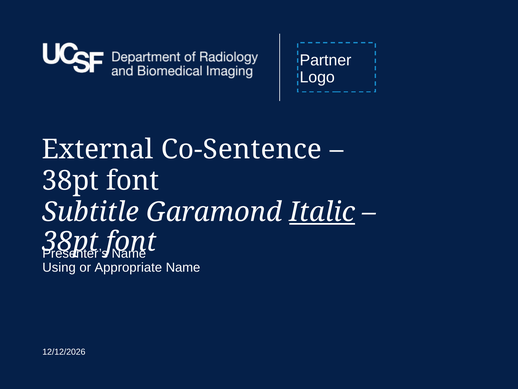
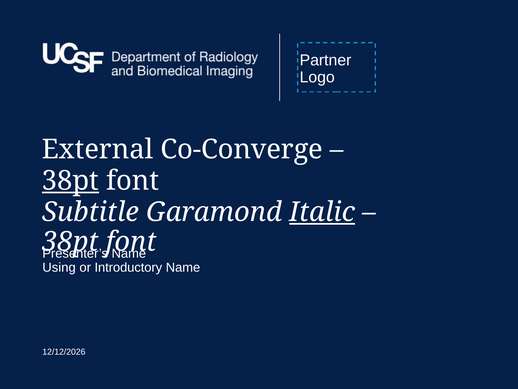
Co-Sentence: Co-Sentence -> Co-Converge
38pt at (70, 181) underline: none -> present
Appropriate: Appropriate -> Introductory
